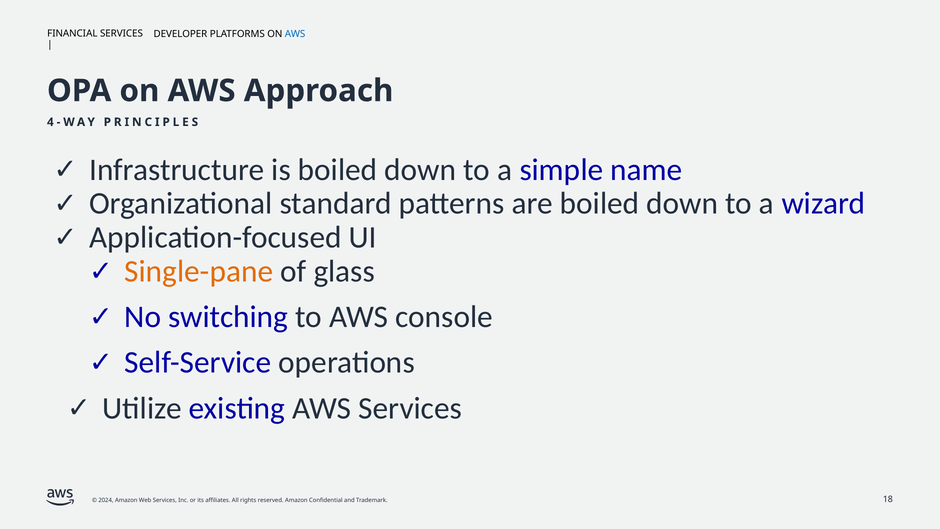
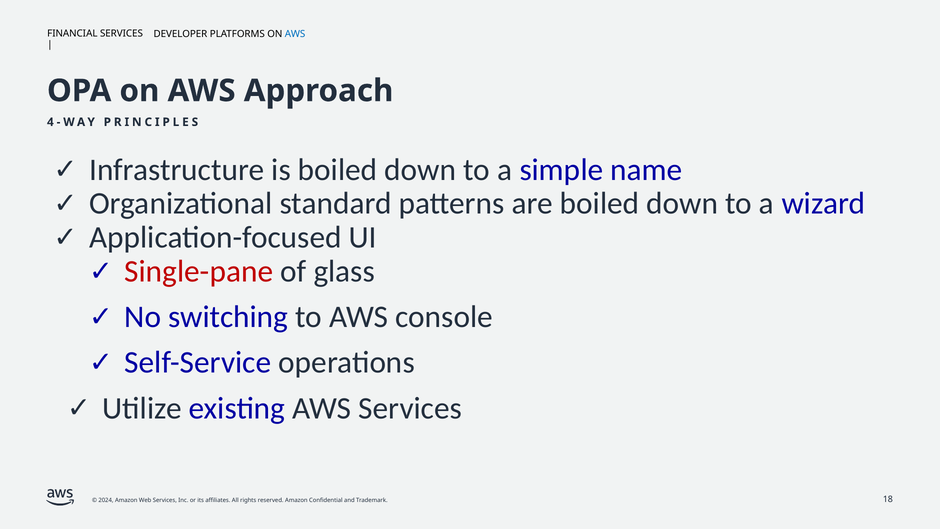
Single-pane colour: orange -> red
